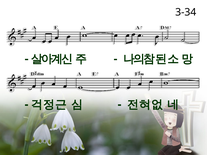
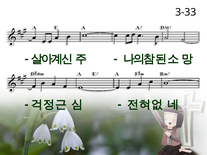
3-34: 3-34 -> 3-33
